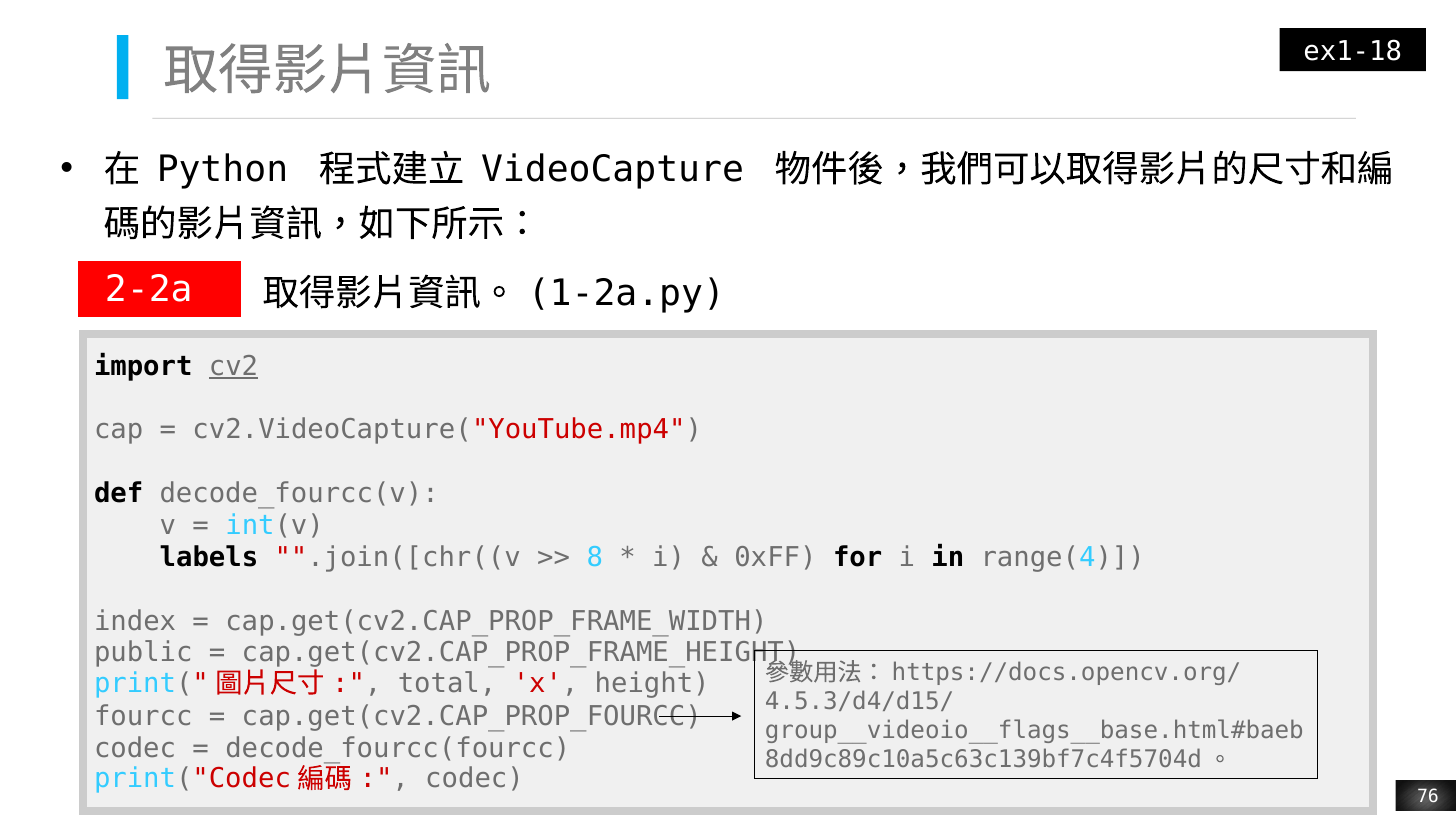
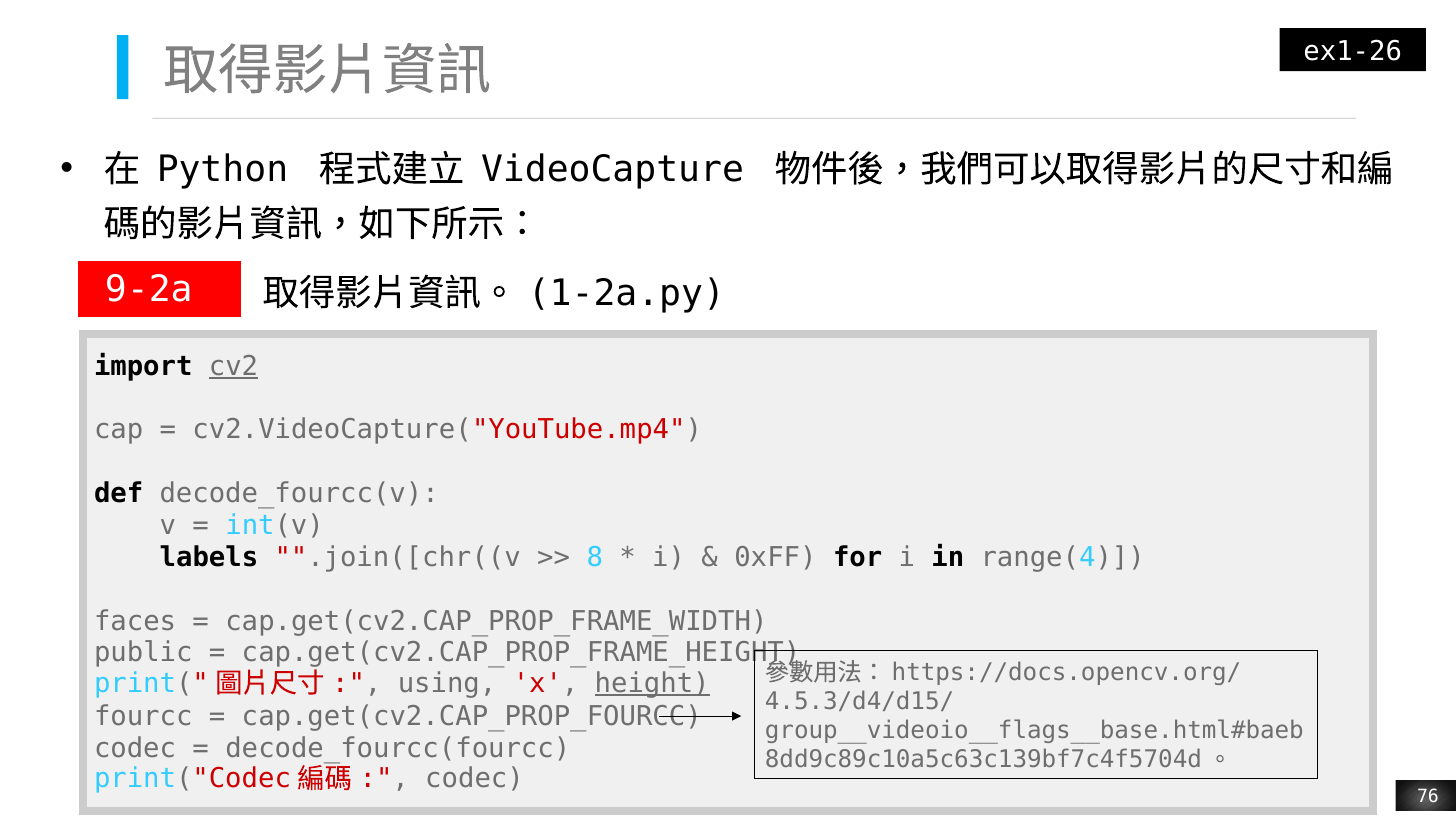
ex1-18: ex1-18 -> ex1-26
2-2a: 2-2a -> 9-2a
index: index -> faces
total: total -> using
height underline: none -> present
